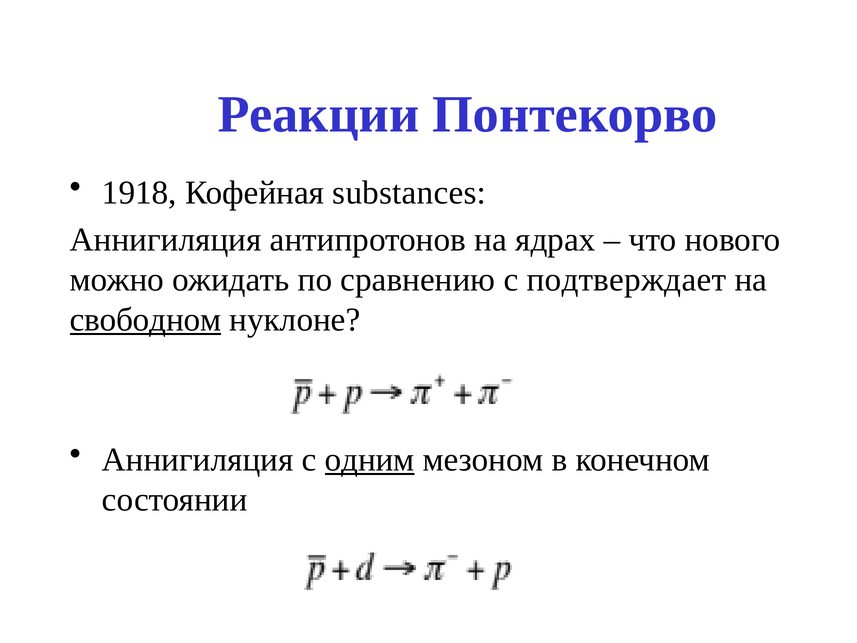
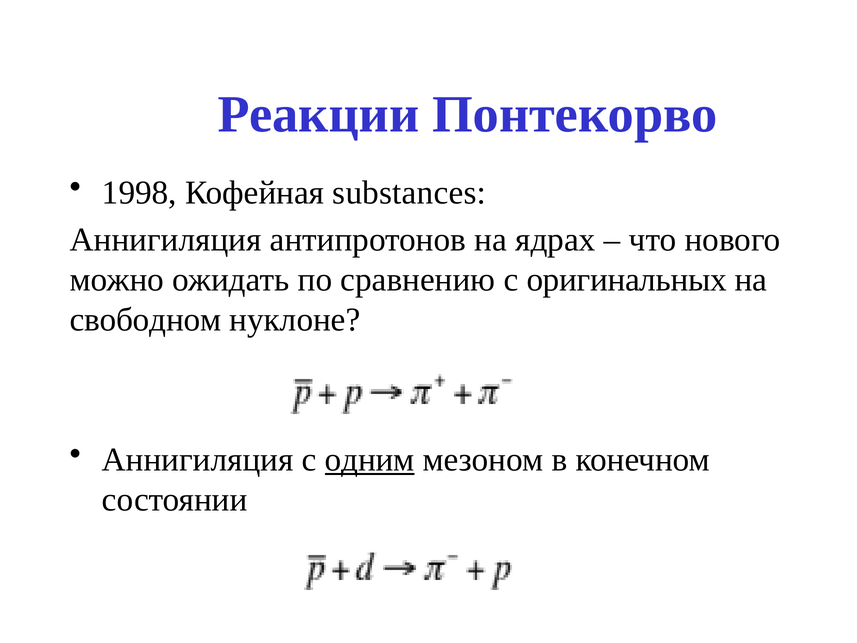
1918: 1918 -> 1998
подтверждает: подтверждает -> оригинальных
свободном underline: present -> none
